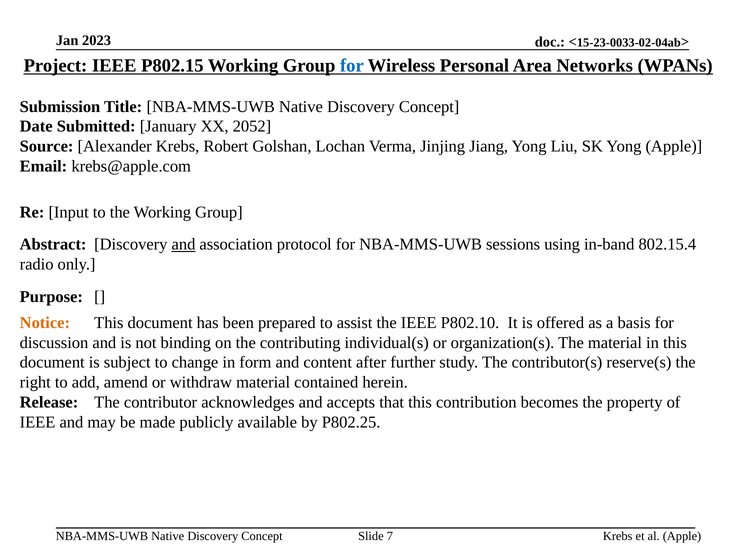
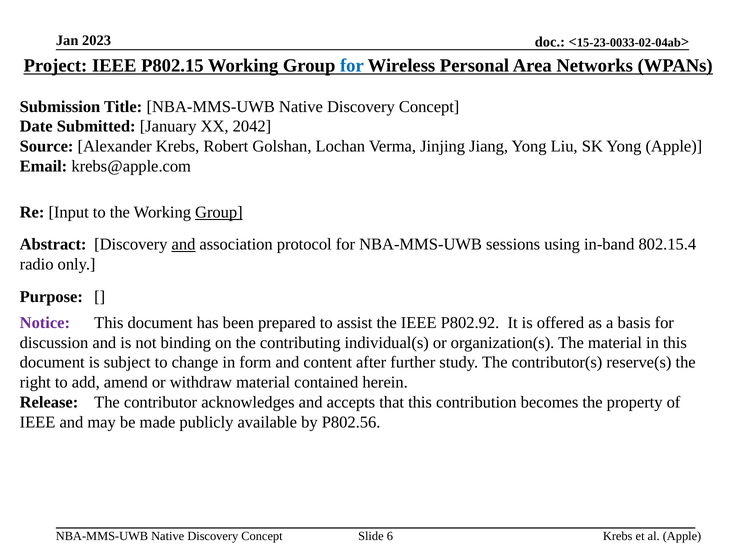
2052: 2052 -> 2042
Group at (219, 212) underline: none -> present
Notice colour: orange -> purple
P802.10: P802.10 -> P802.92
P802.25: P802.25 -> P802.56
7: 7 -> 6
